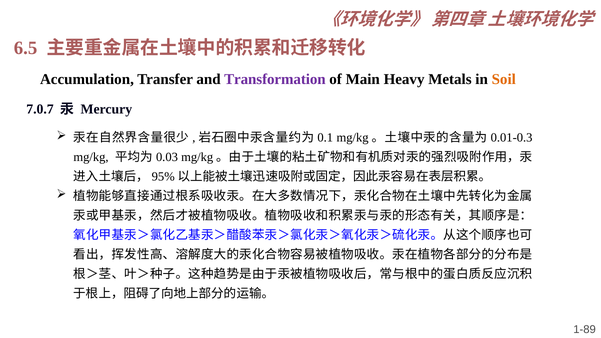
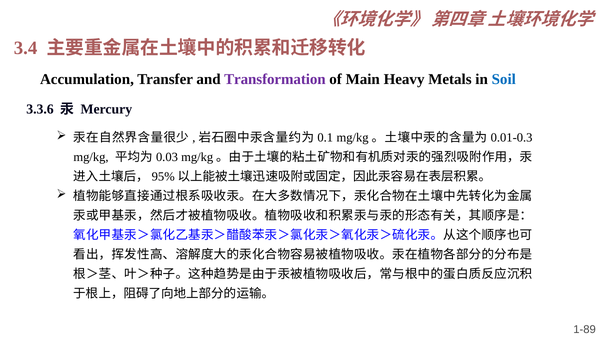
6.5: 6.5 -> 3.4
Soil colour: orange -> blue
7.0.7: 7.0.7 -> 3.3.6
